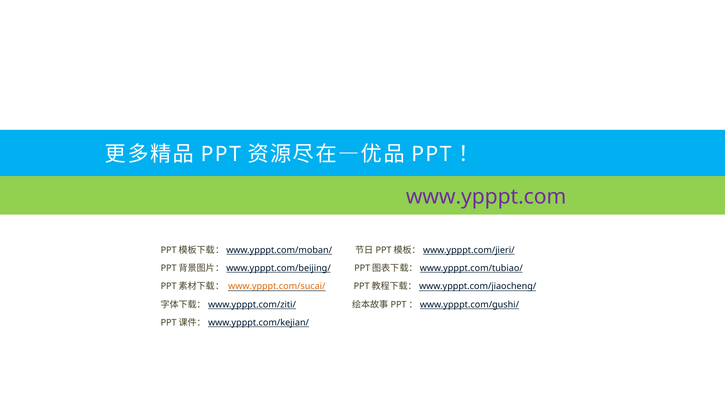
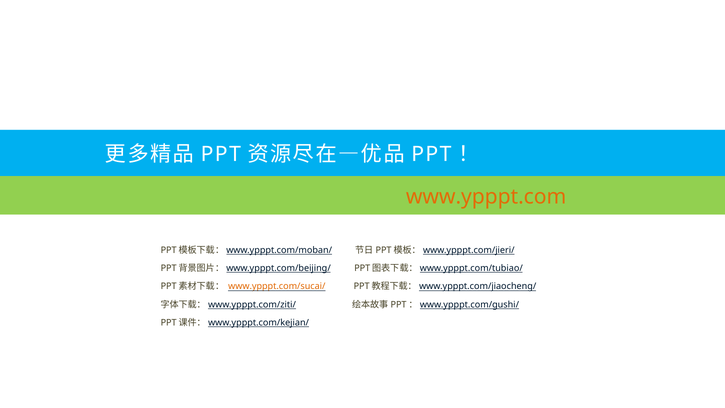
www.ypppt.com colour: purple -> orange
